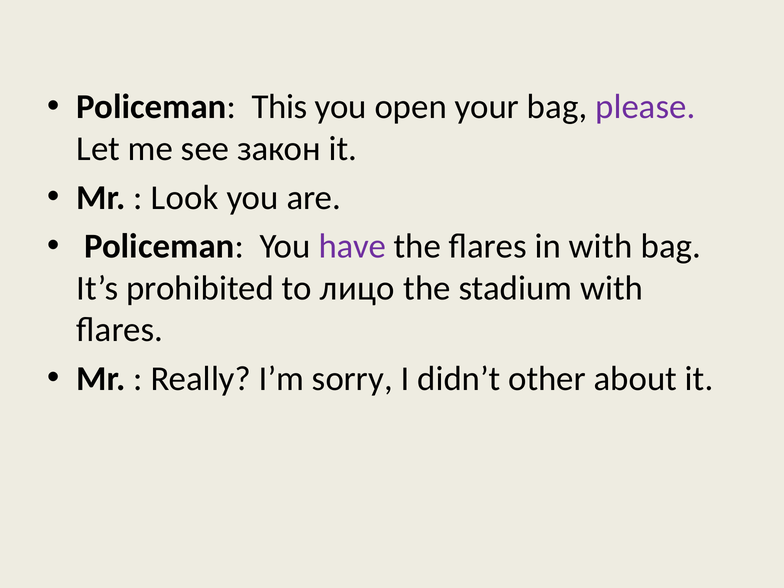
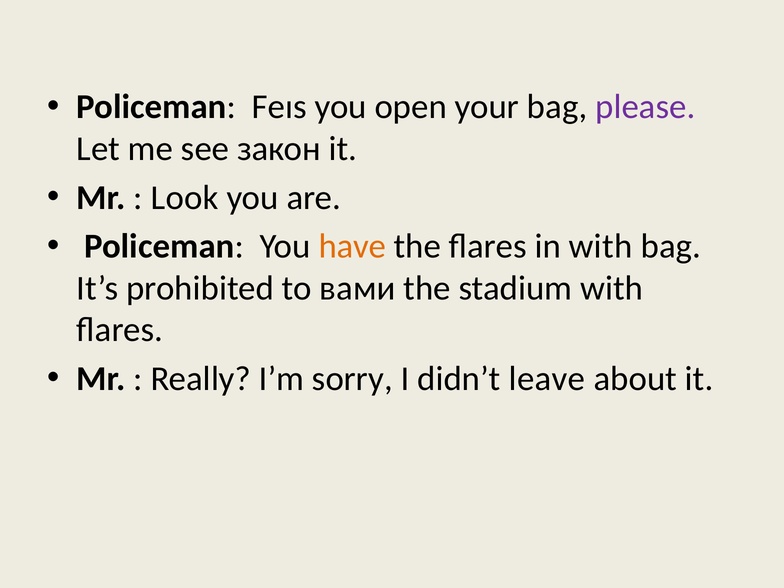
This: This -> Feɪs
have colour: purple -> orange
лицо: лицо -> вами
other: other -> leave
